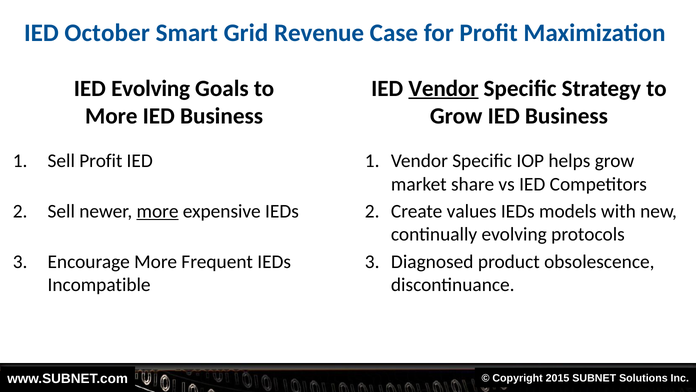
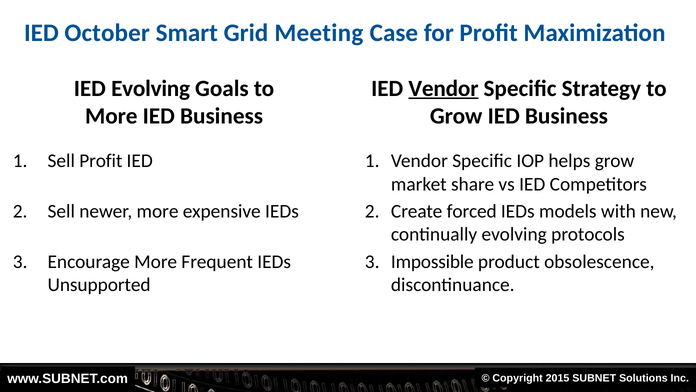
Revenue: Revenue -> Meeting
more at (158, 211) underline: present -> none
values: values -> forced
Diagnosed: Diagnosed -> Impossible
Incompatible: Incompatible -> Unsupported
